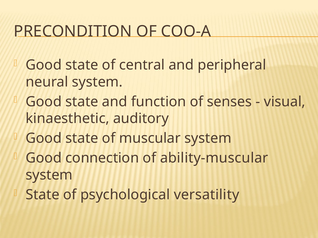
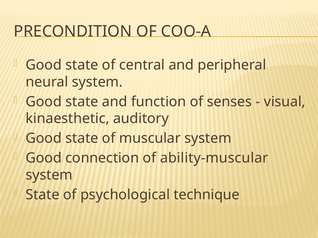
versatility: versatility -> technique
